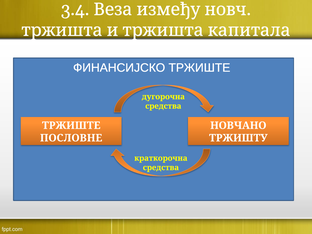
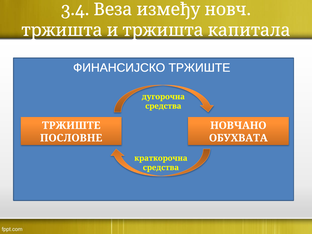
ТРЖИШТУ: ТРЖИШТУ -> ОБУХВАТА
